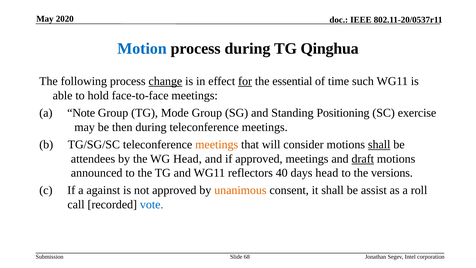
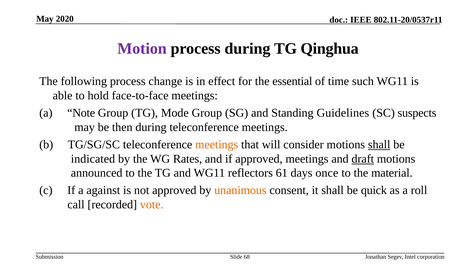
Motion colour: blue -> purple
change underline: present -> none
for underline: present -> none
Positioning: Positioning -> Guidelines
exercise: exercise -> suspects
attendees: attendees -> indicated
WG Head: Head -> Rates
40: 40 -> 61
days head: head -> once
versions: versions -> material
assist: assist -> quick
vote colour: blue -> orange
